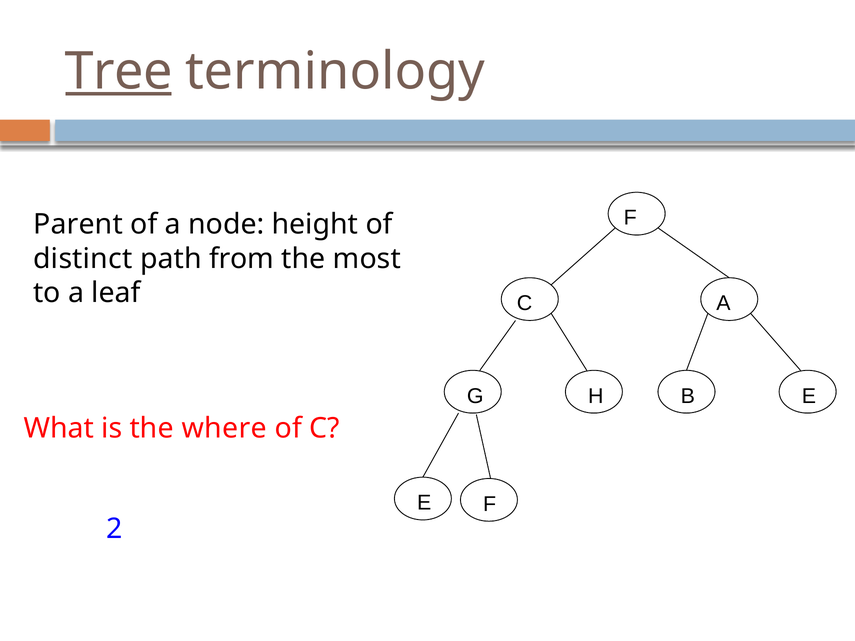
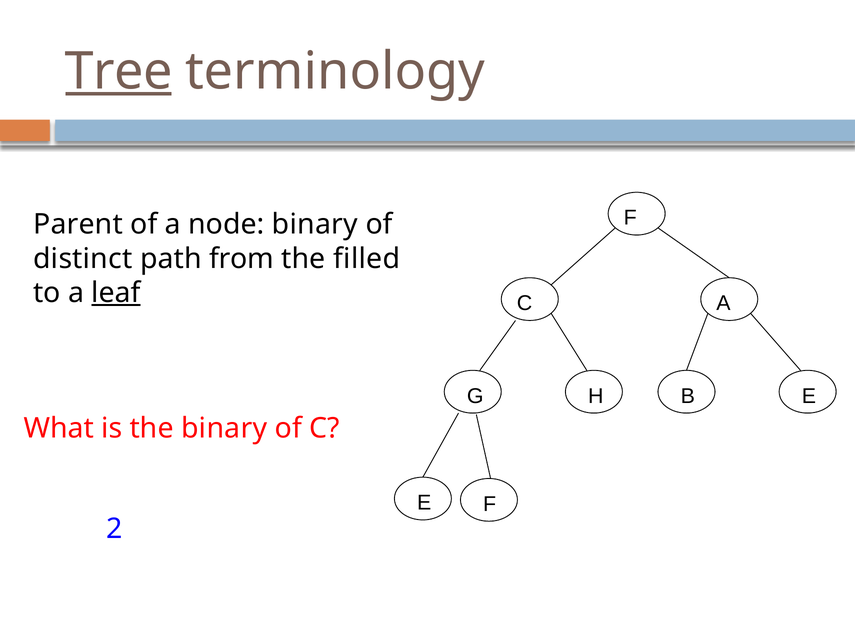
node height: height -> binary
most: most -> filled
leaf underline: none -> present
the where: where -> binary
